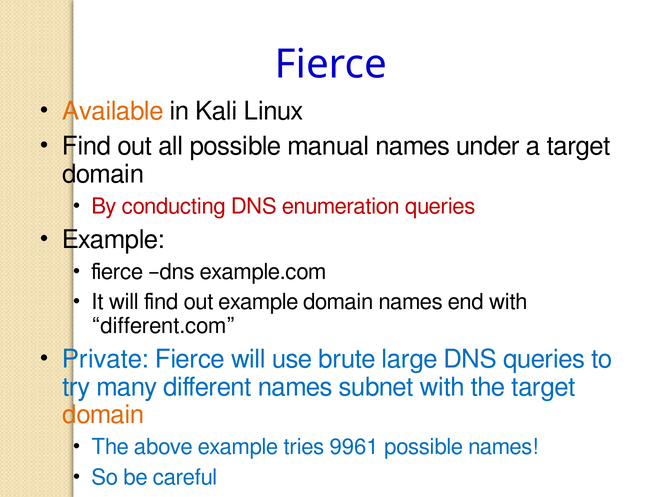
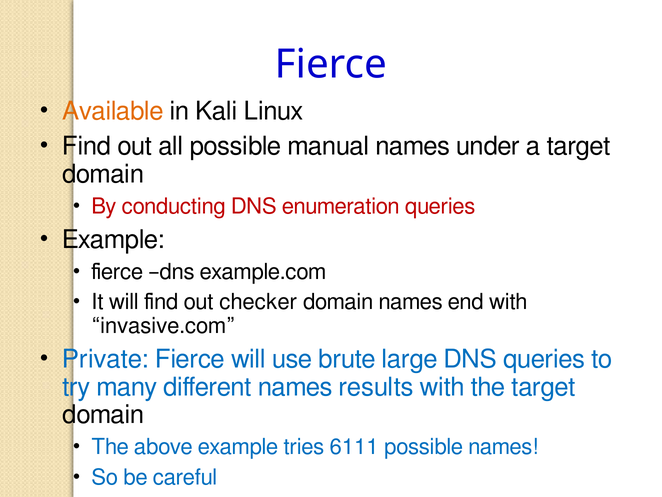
out example: example -> checker
different.com: different.com -> invasive.com
subnet: subnet -> results
domain at (103, 414) colour: orange -> black
9961: 9961 -> 6111
